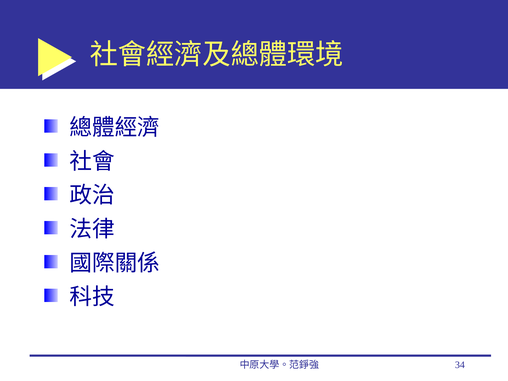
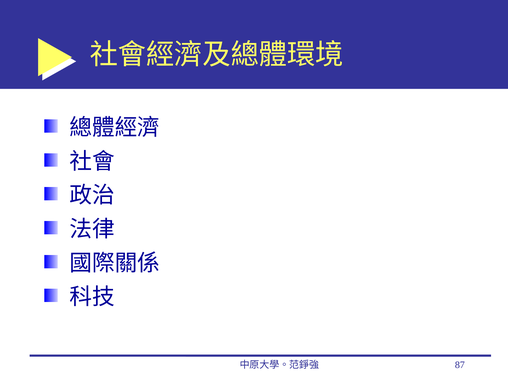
34: 34 -> 87
